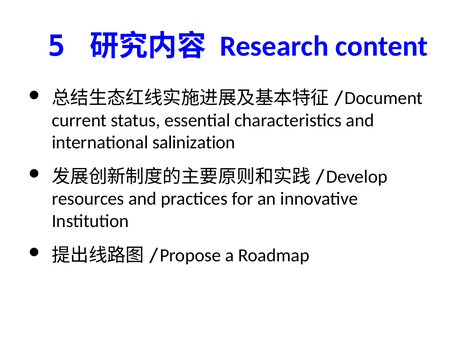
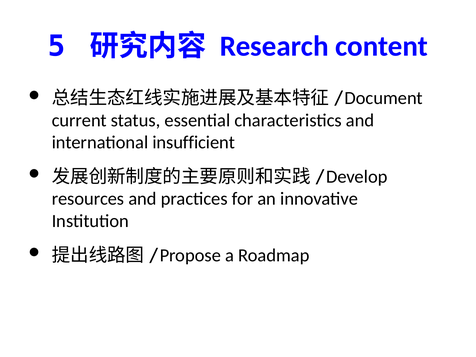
salinization: salinization -> insufficient
